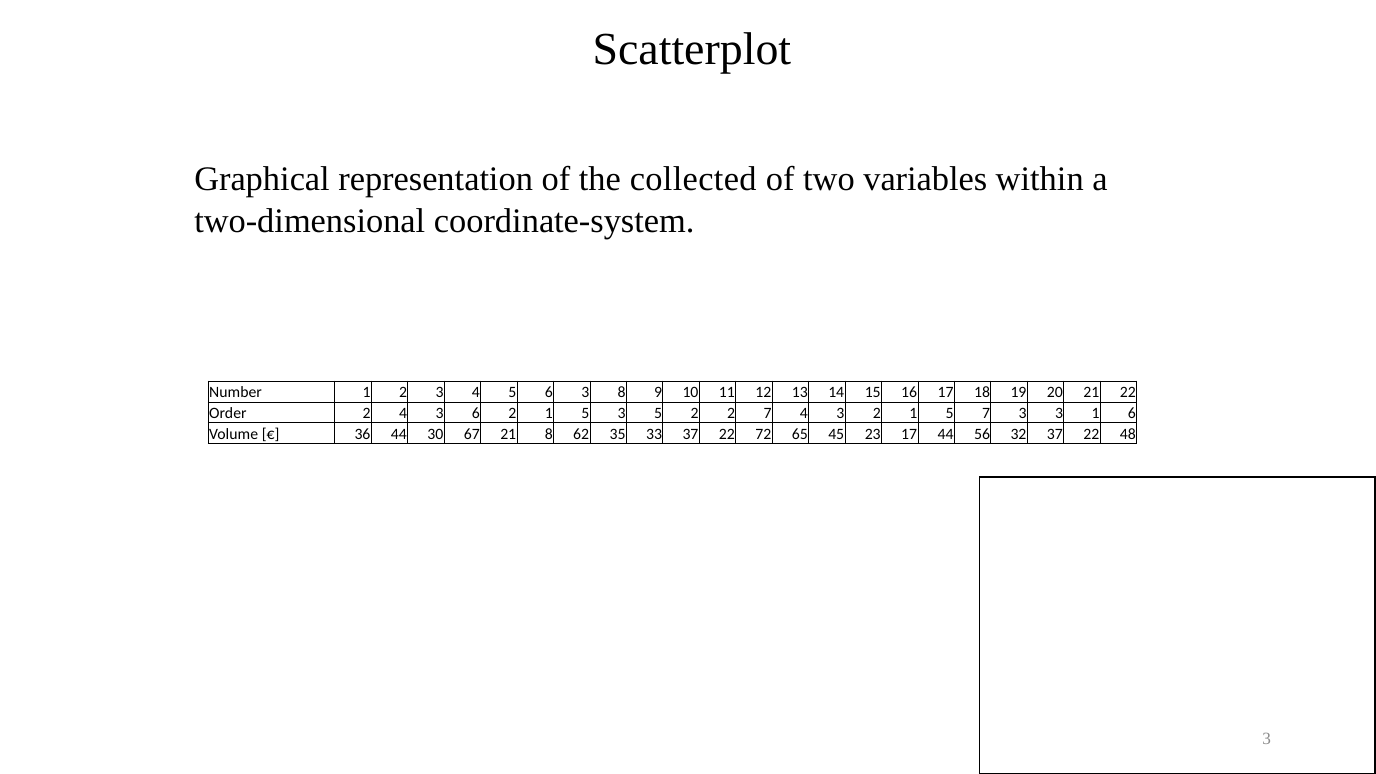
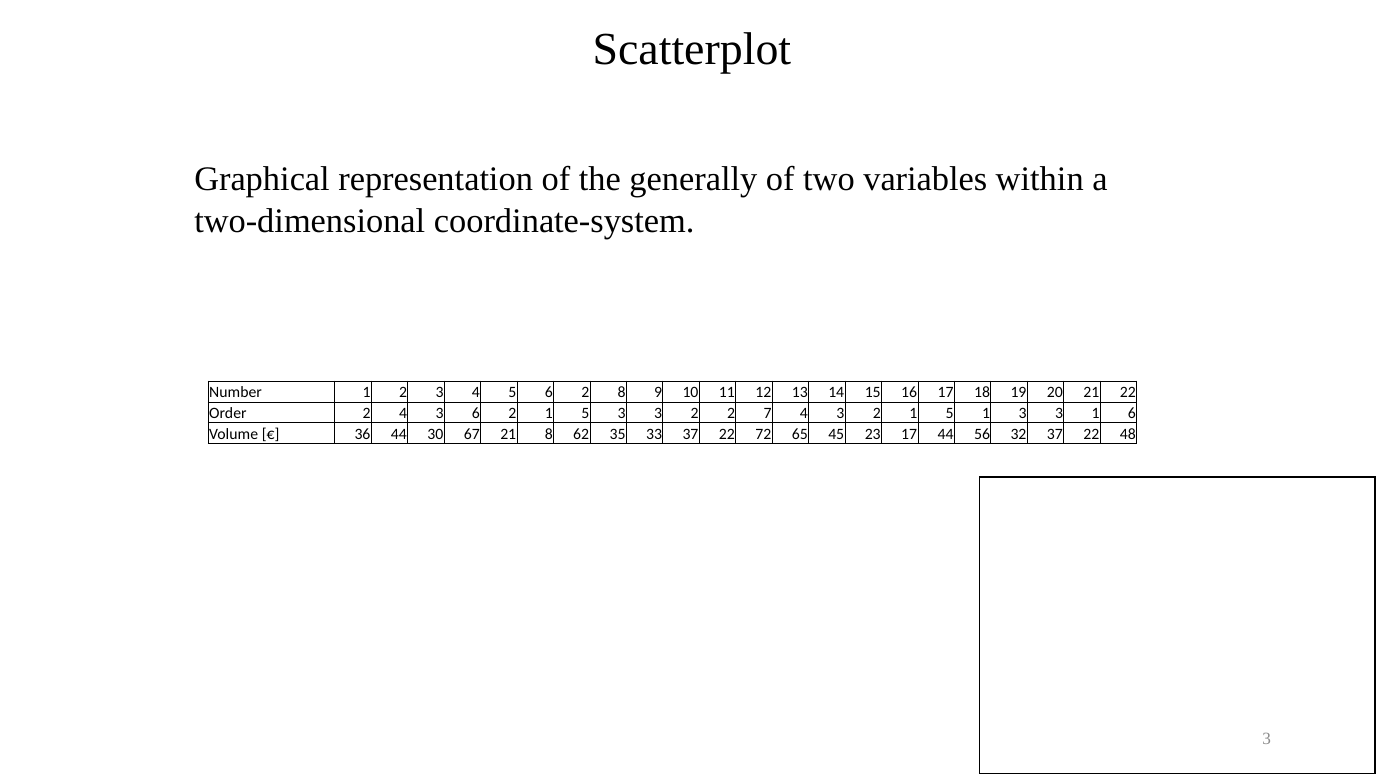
collected: collected -> generally
5 6 3: 3 -> 2
5 3 5: 5 -> 3
5 7: 7 -> 1
